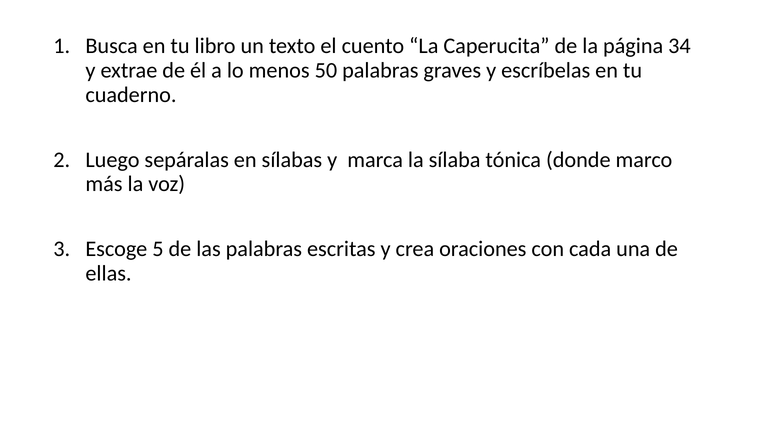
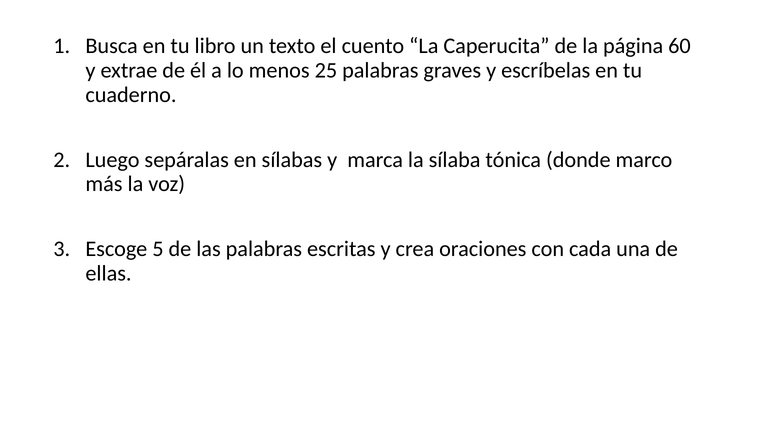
34: 34 -> 60
50: 50 -> 25
